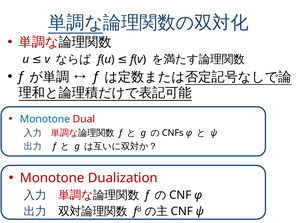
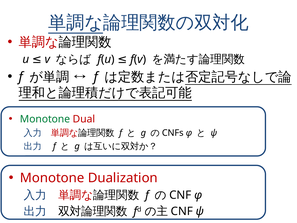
Monotone at (45, 119) colour: blue -> green
